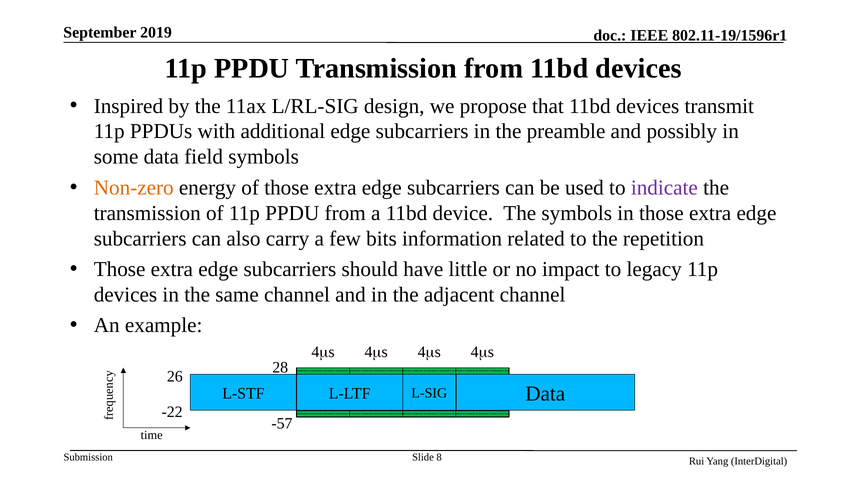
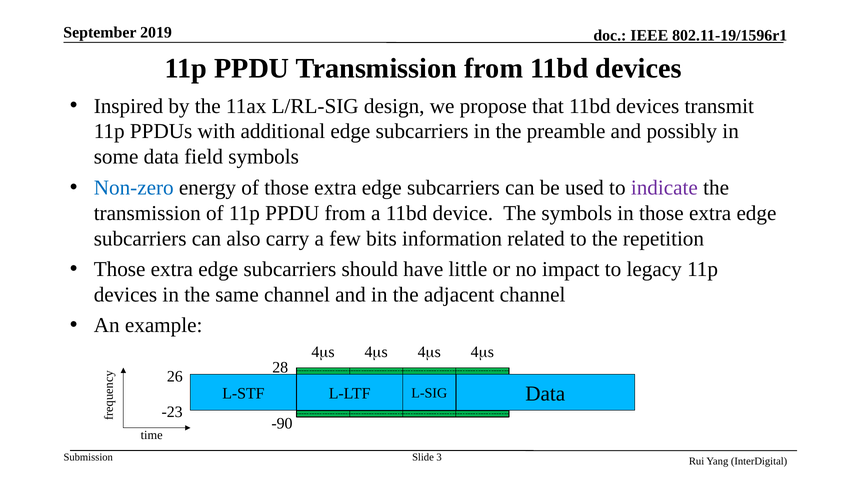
Non-zero colour: orange -> blue
-22: -22 -> -23
-57: -57 -> -90
8: 8 -> 3
